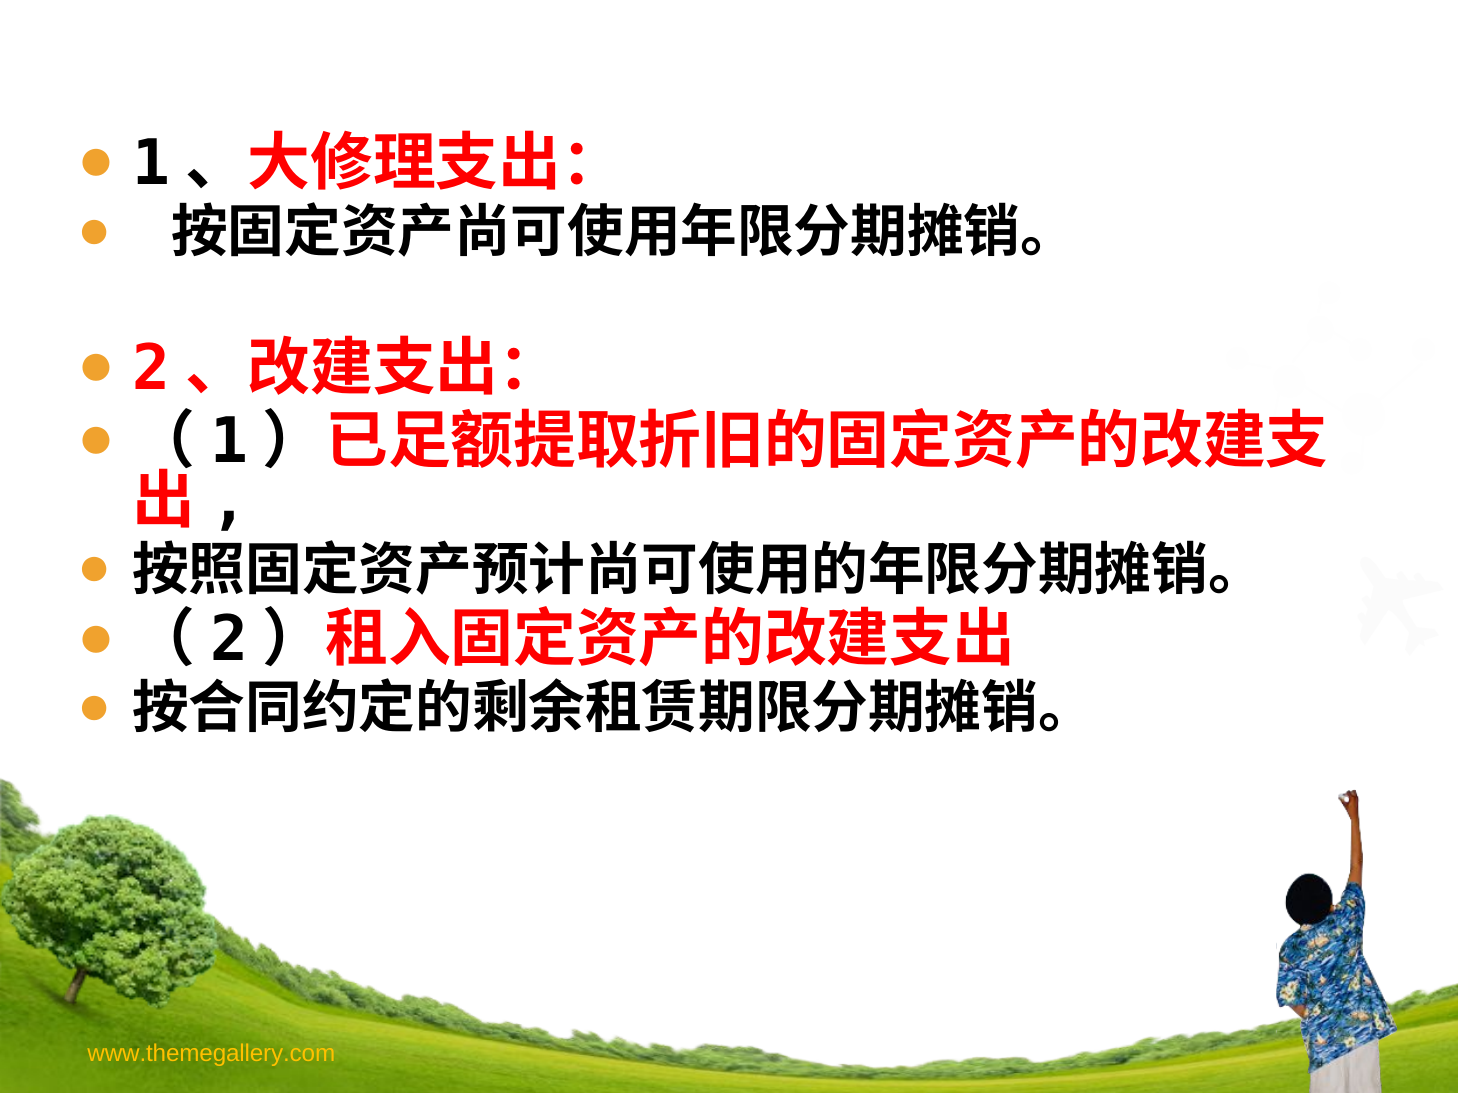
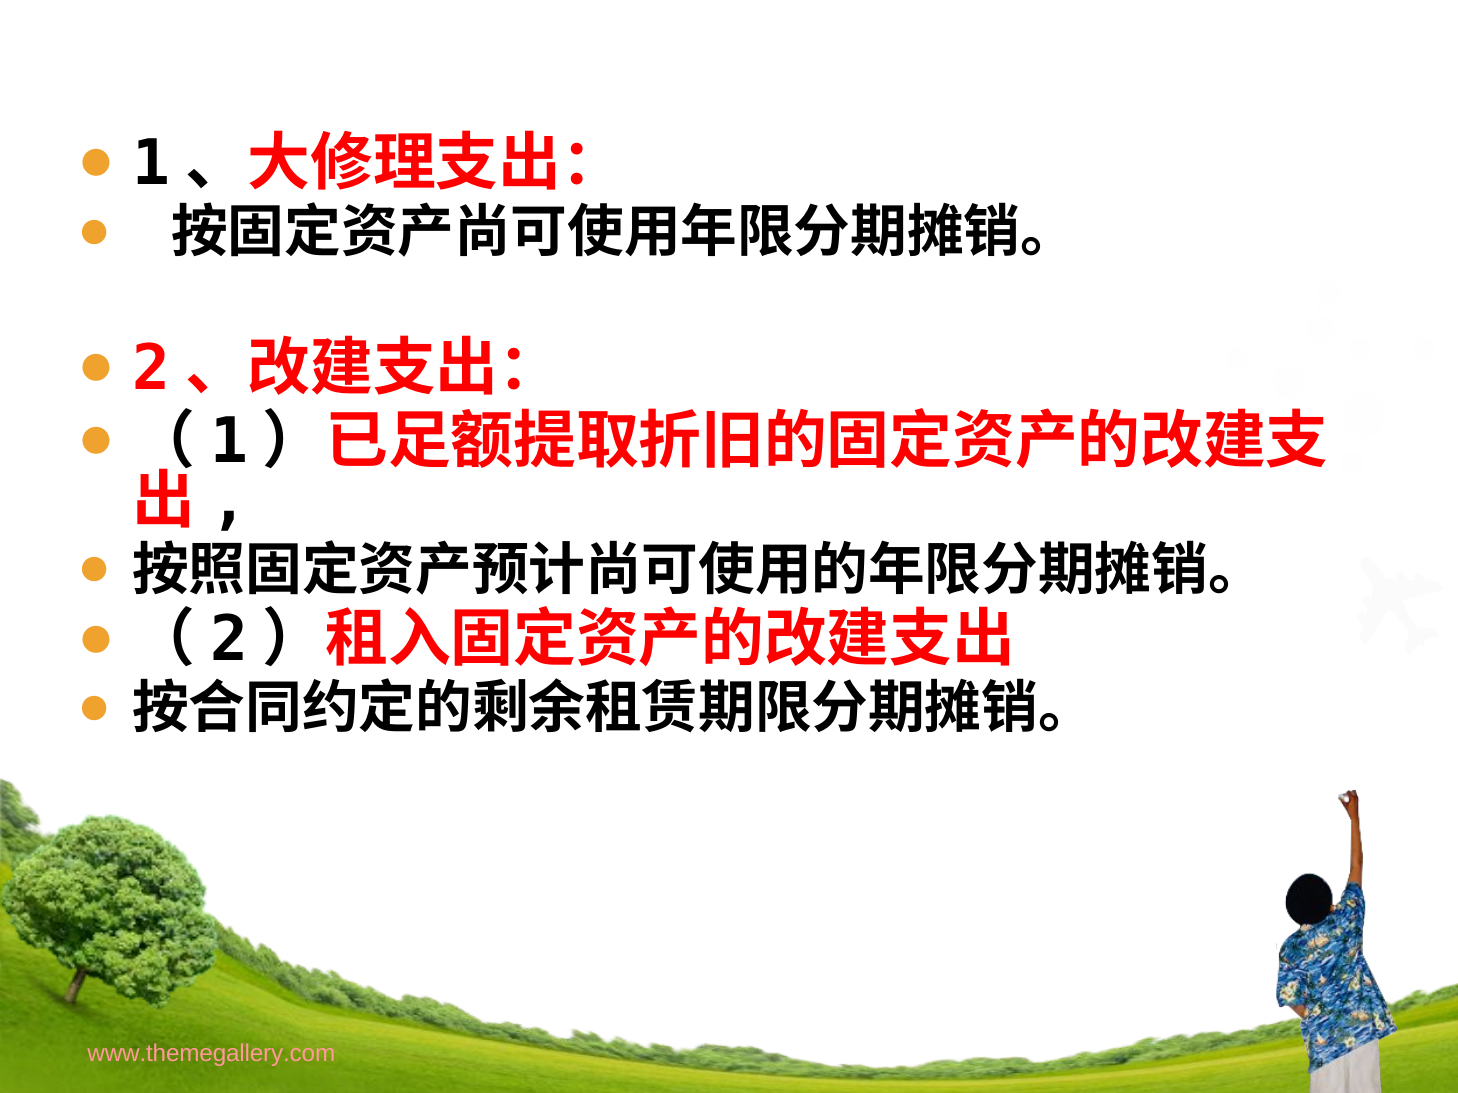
www.themegallery.com colour: yellow -> pink
